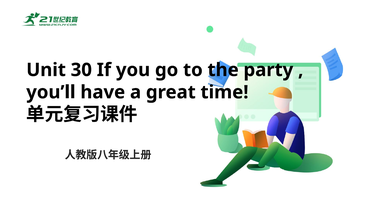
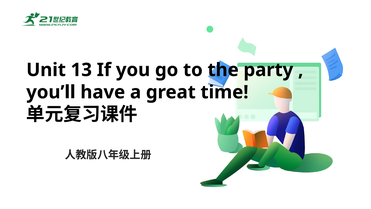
30: 30 -> 13
